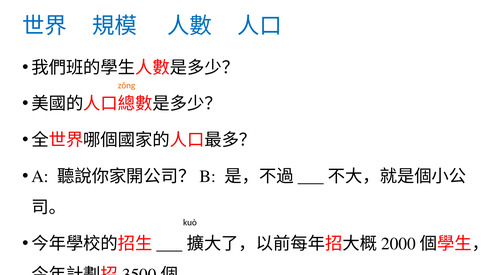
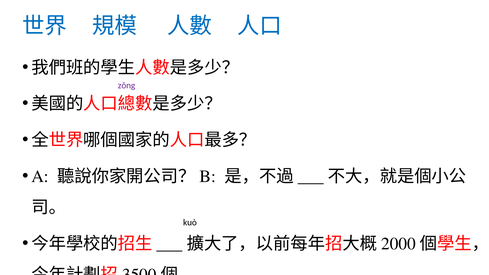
zǒng colour: orange -> purple
